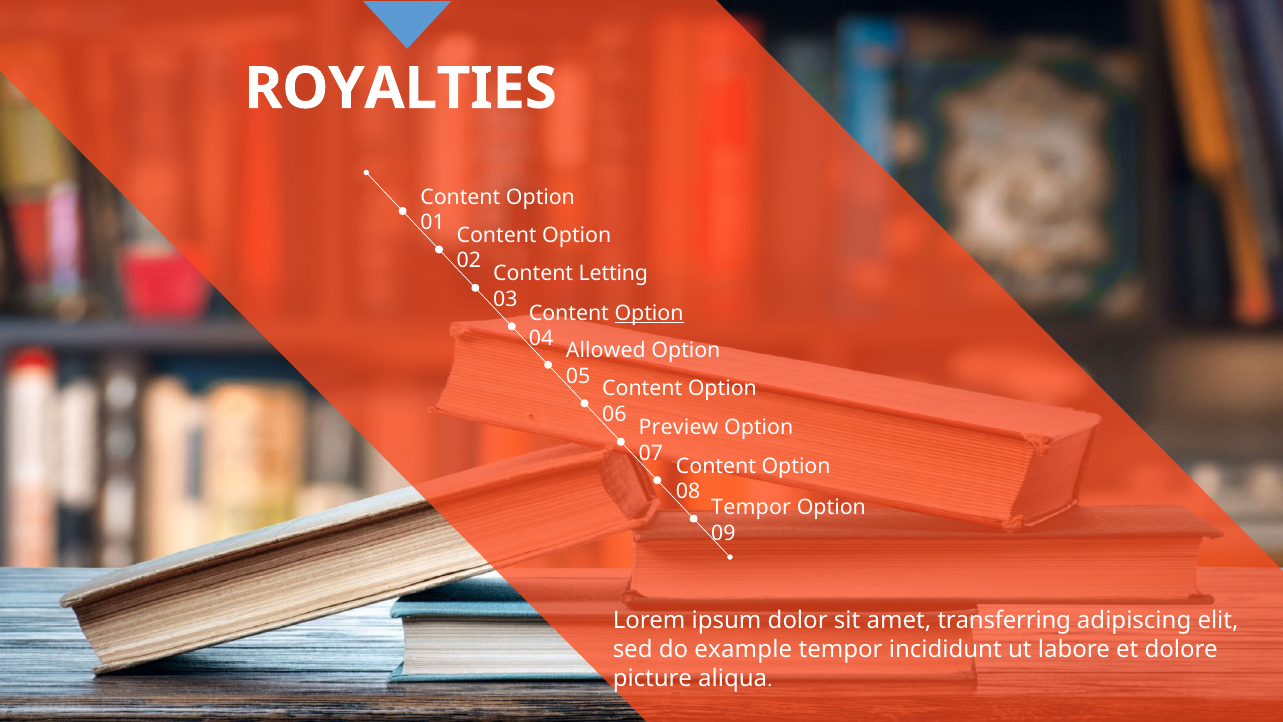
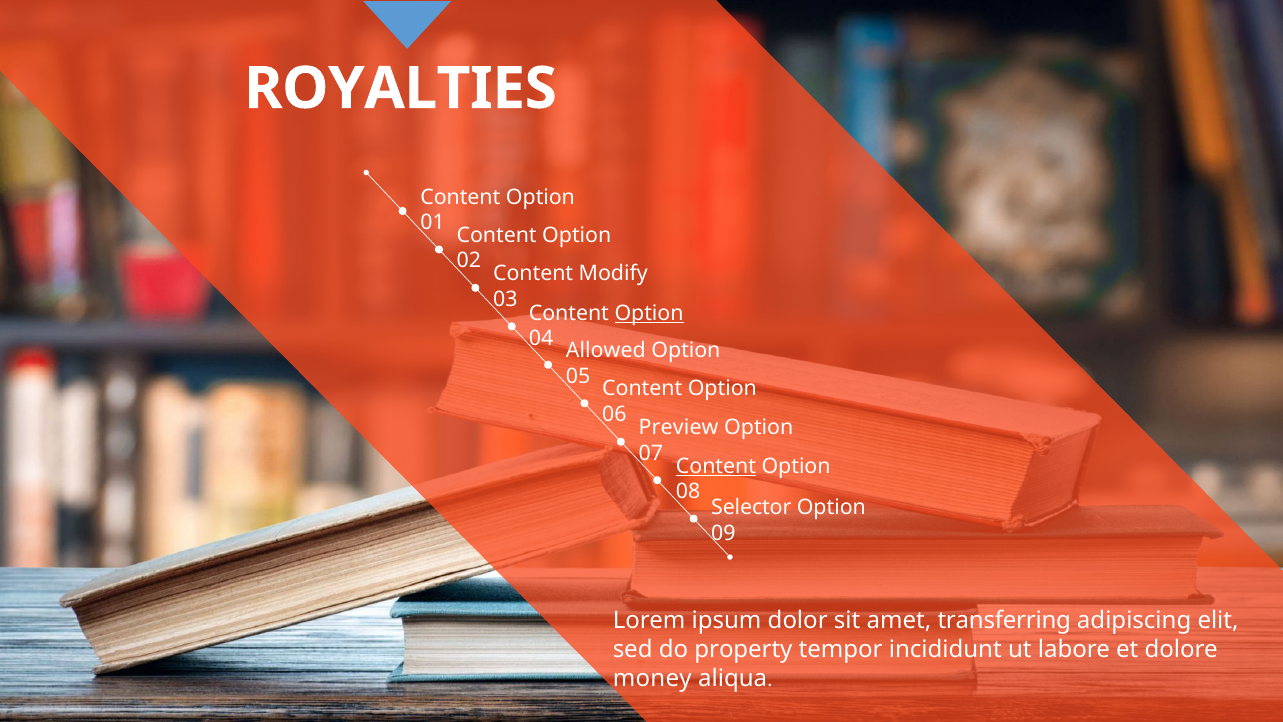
Letting: Letting -> Modify
Content at (716, 466) underline: none -> present
Tempor at (751, 507): Tempor -> Selector
example: example -> property
picture: picture -> money
